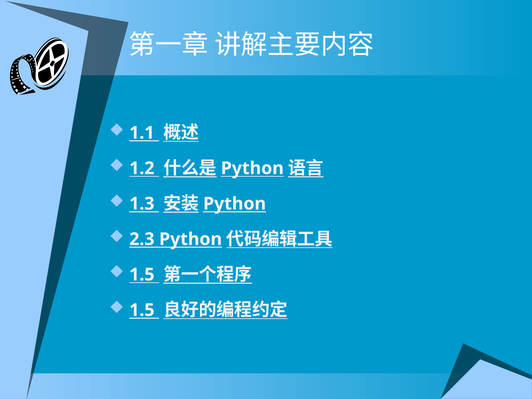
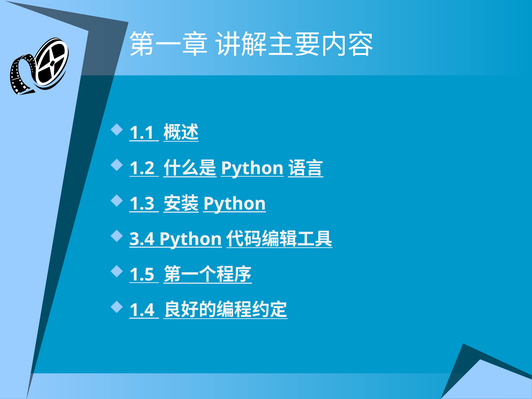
2.3: 2.3 -> 3.4
1.5 at (142, 310): 1.5 -> 1.4
